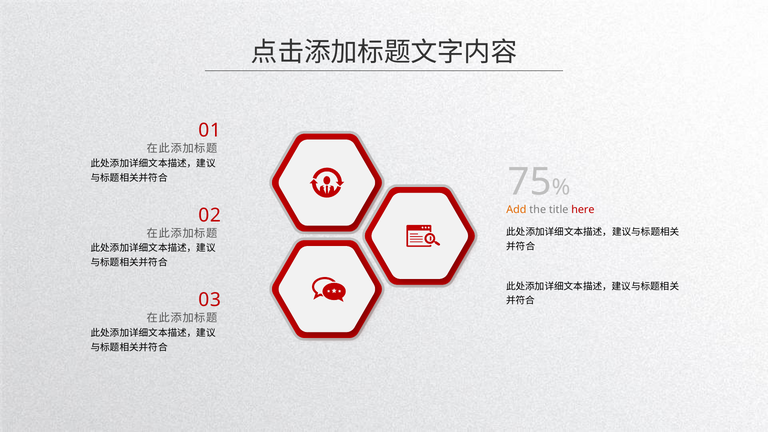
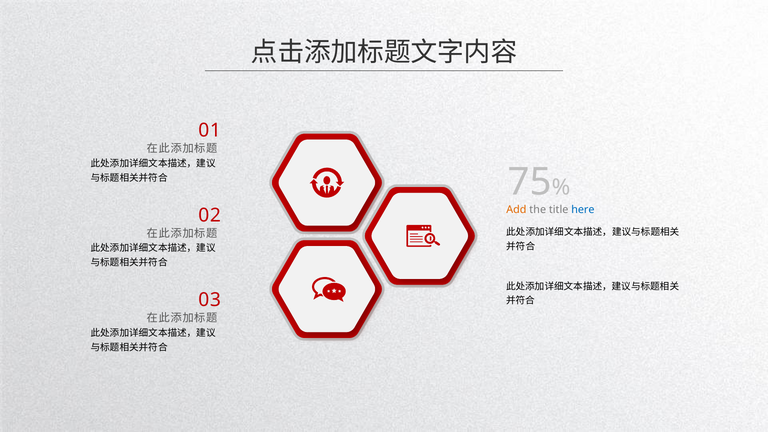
here colour: red -> blue
